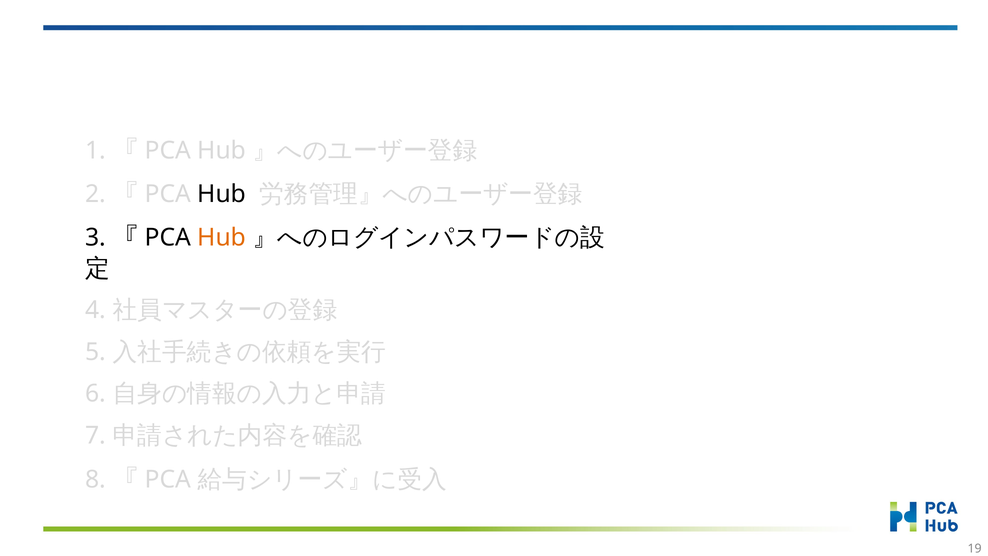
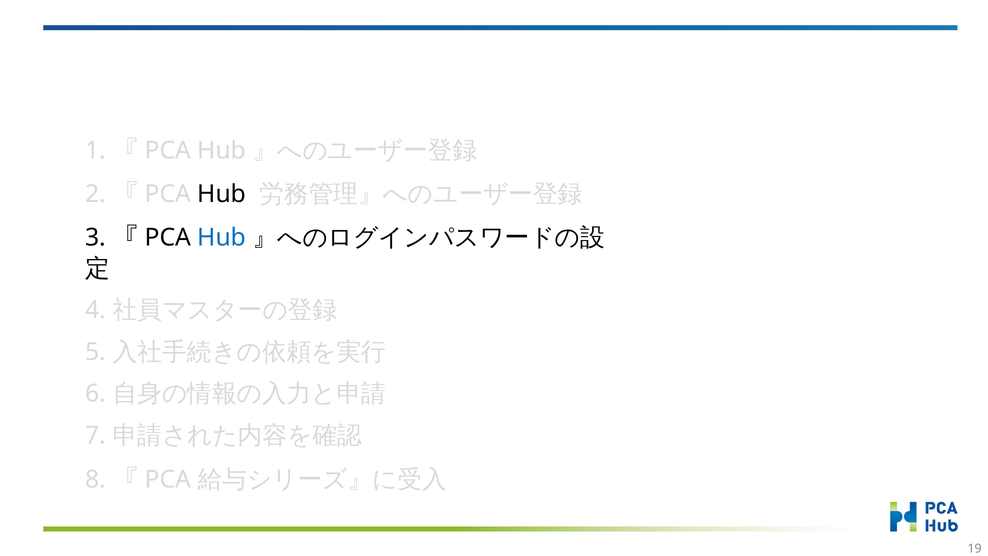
Hub at (222, 237) colour: orange -> blue
